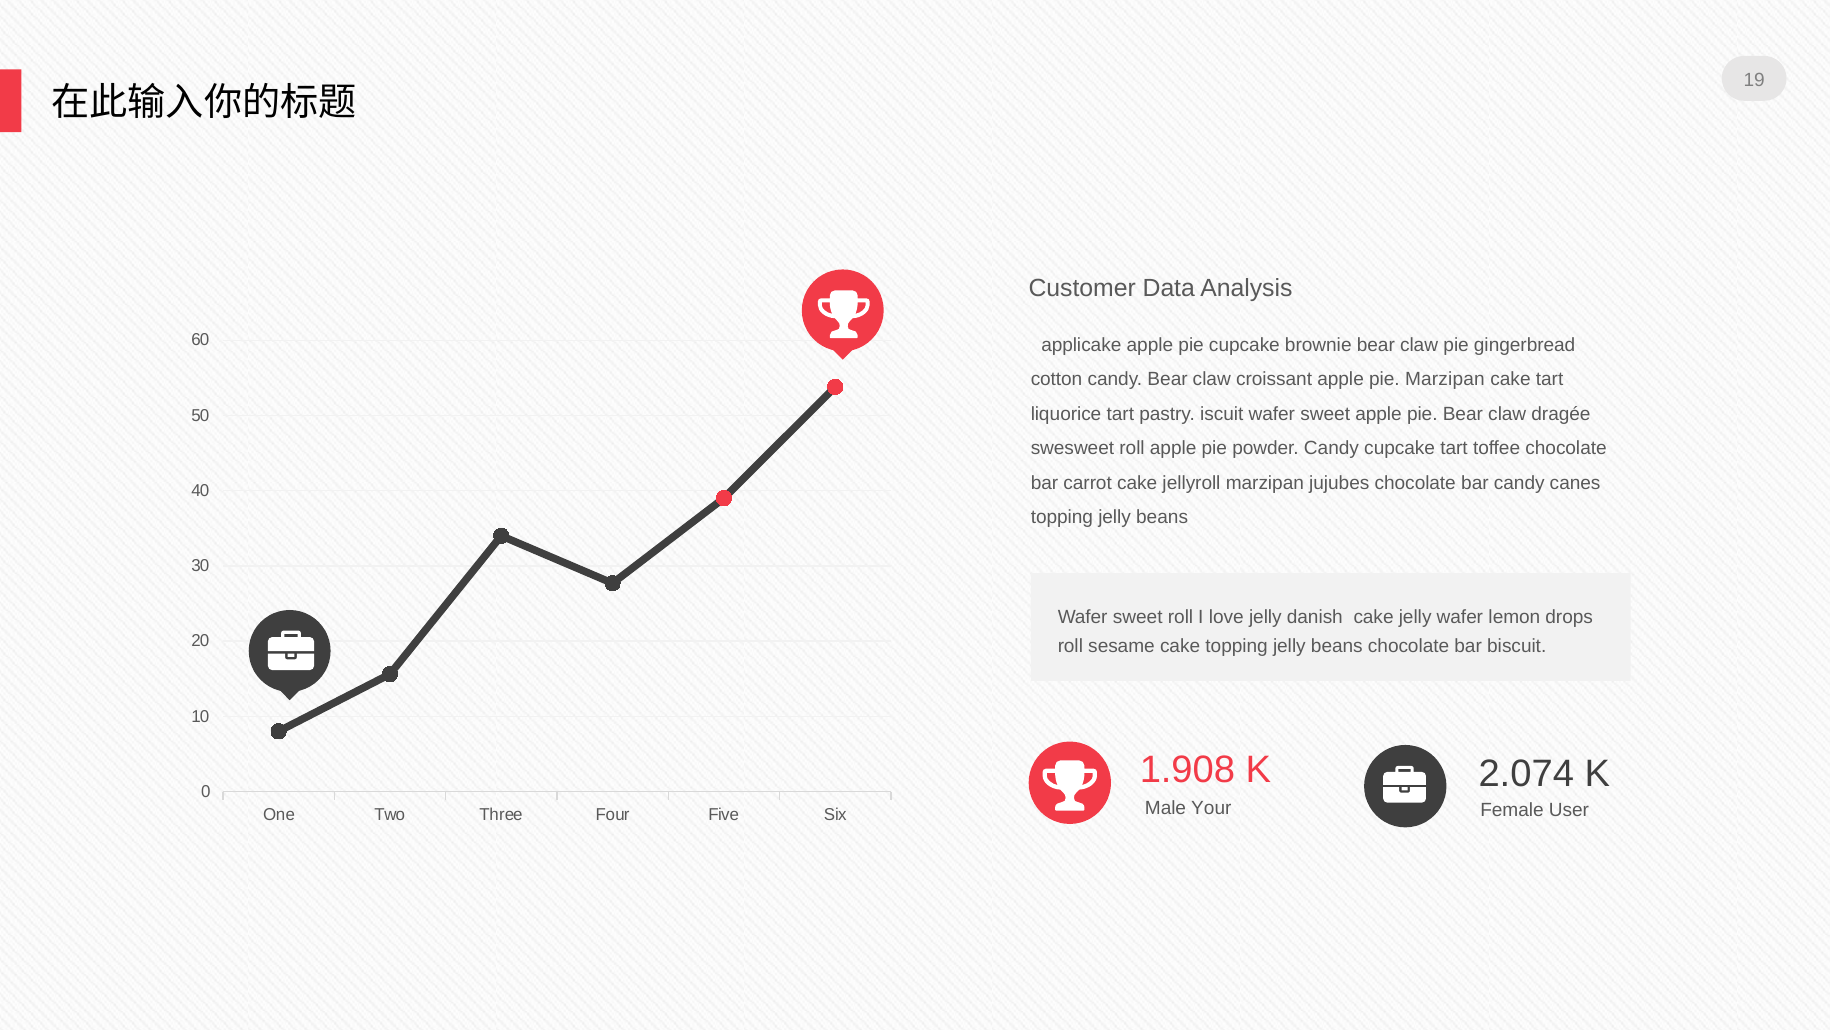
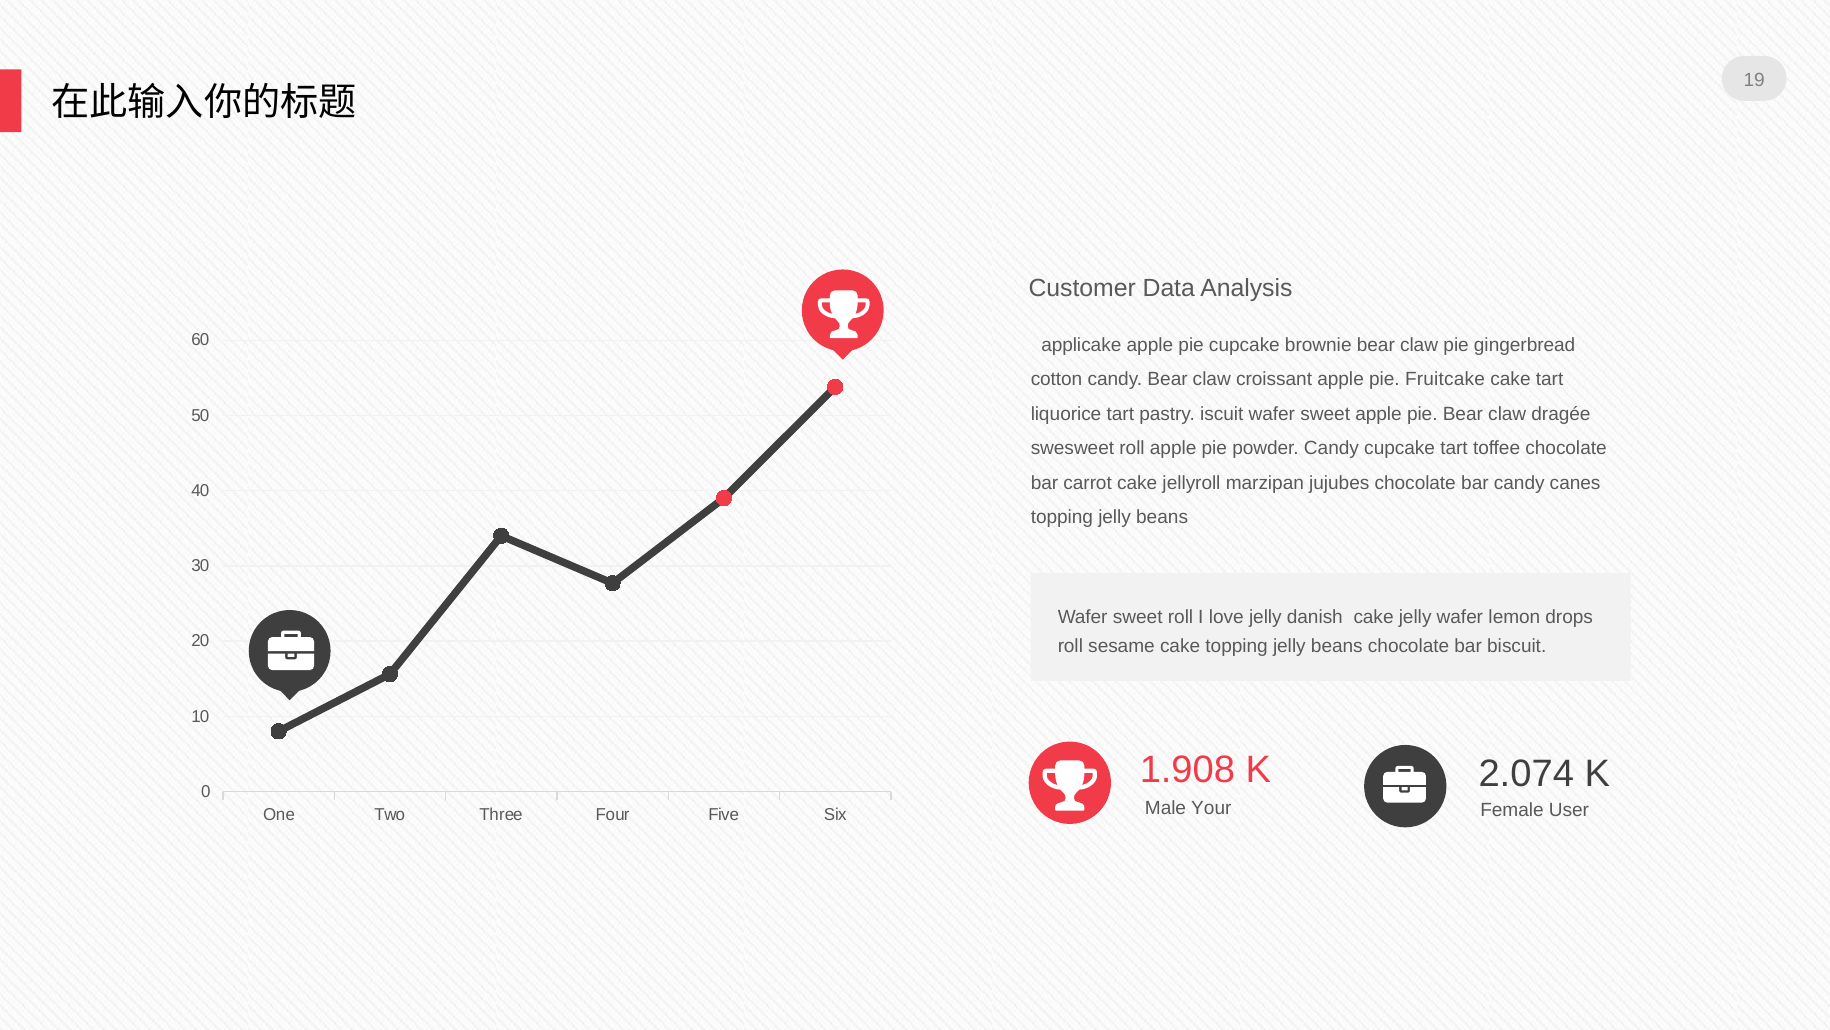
pie Marzipan: Marzipan -> Fruitcake
